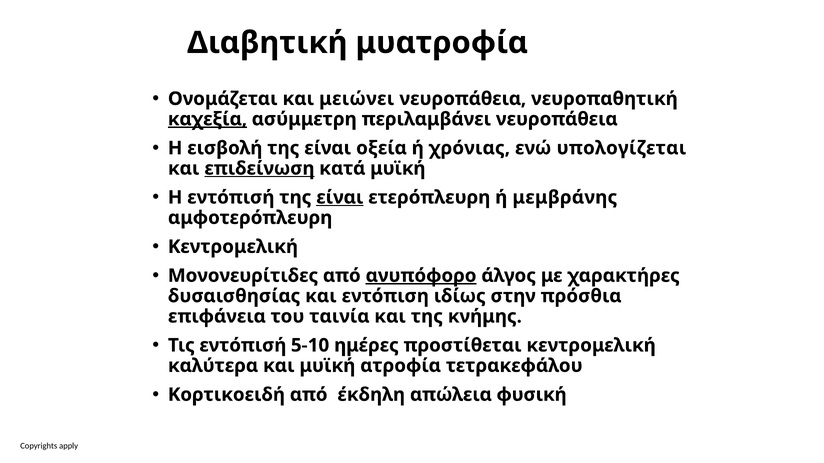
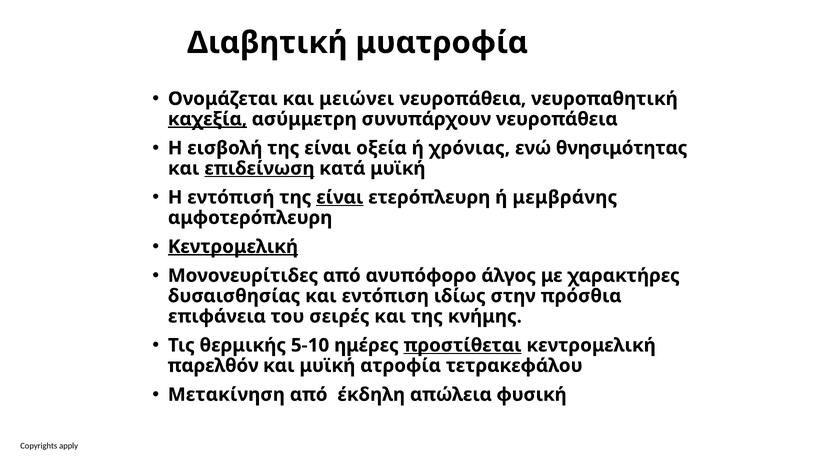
περιλαμβάνει: περιλαμβάνει -> συνυπάρχουν
υπολογίζεται: υπολογίζεται -> θνησιμότητας
Κεντρομελική at (233, 247) underline: none -> present
ανυπόφορο underline: present -> none
ταινία: ταινία -> σειρές
Τις εντόπισή: εντόπισή -> θερμικής
προστίθεται underline: none -> present
καλύτερα: καλύτερα -> παρελθόν
Κορτικοειδή: Κορτικοειδή -> Μετακίνηση
